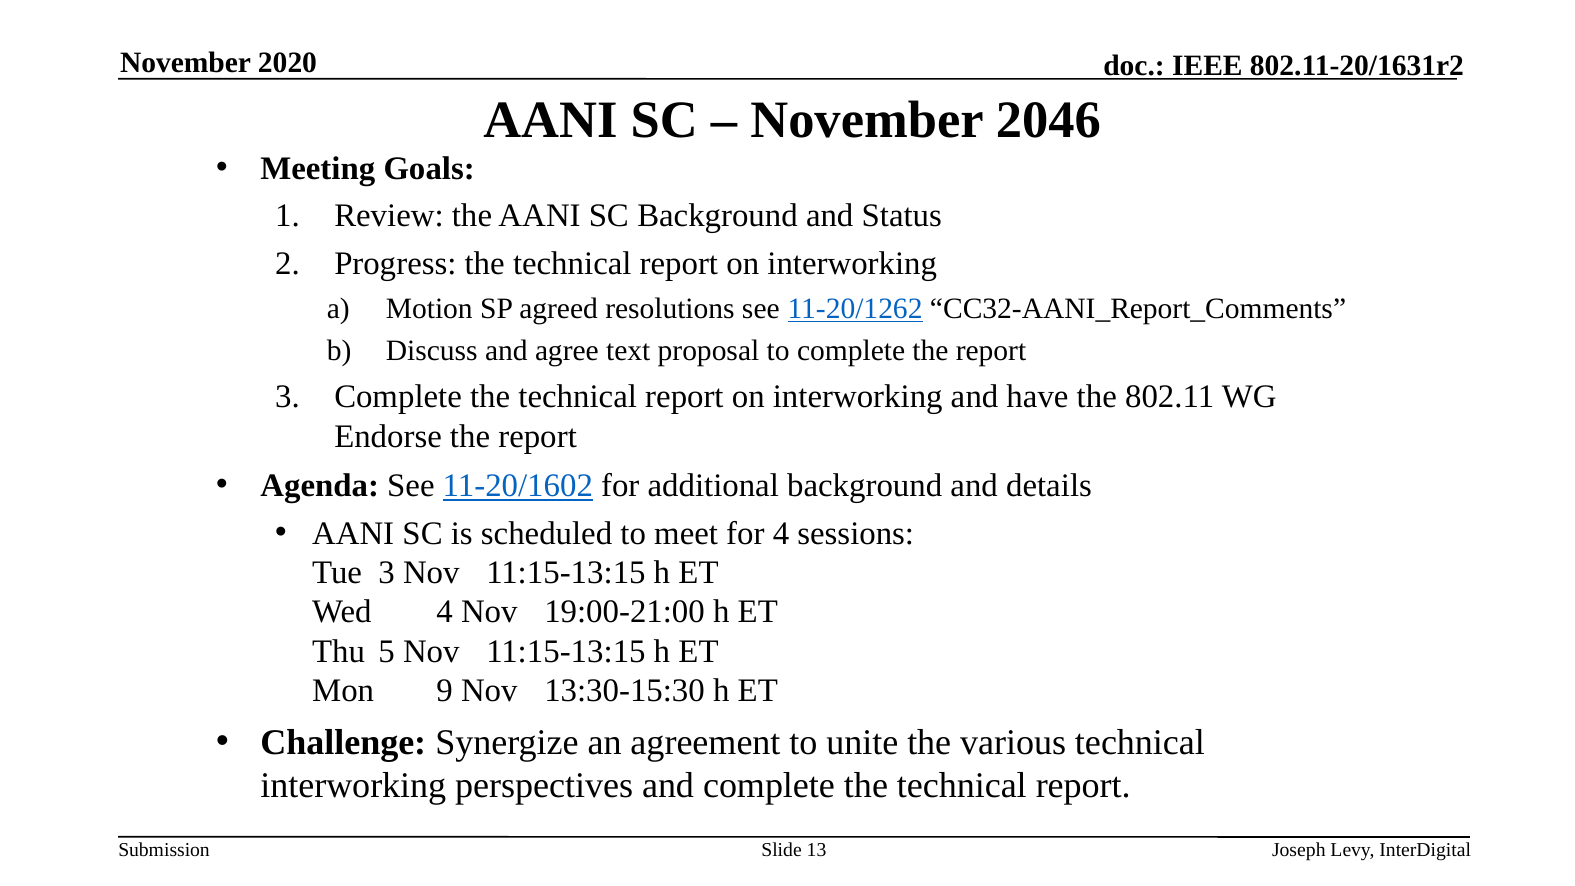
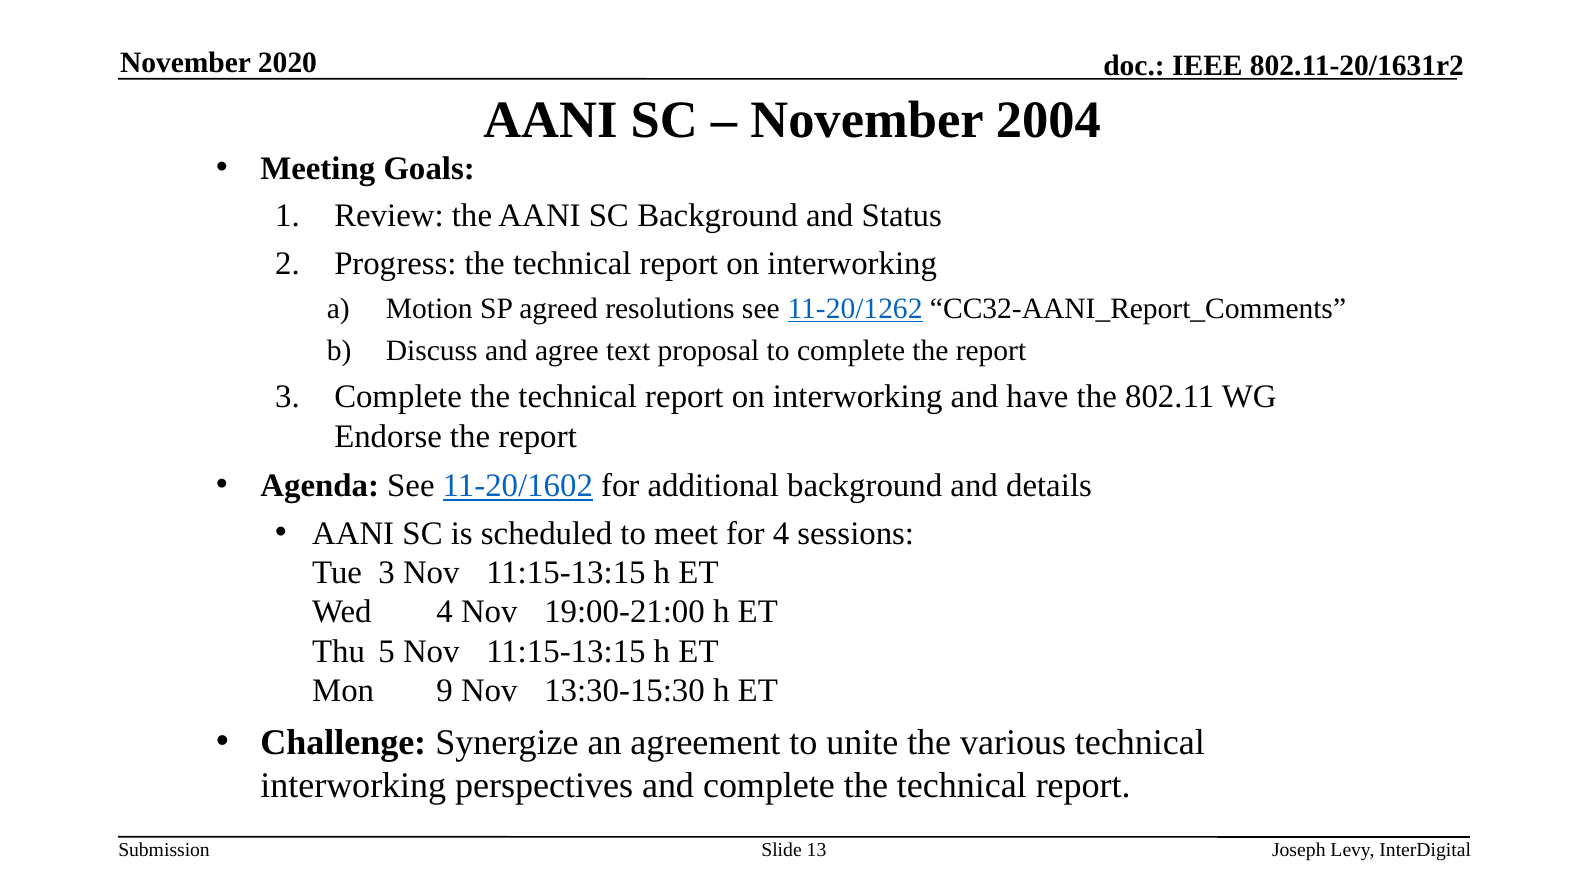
2046: 2046 -> 2004
